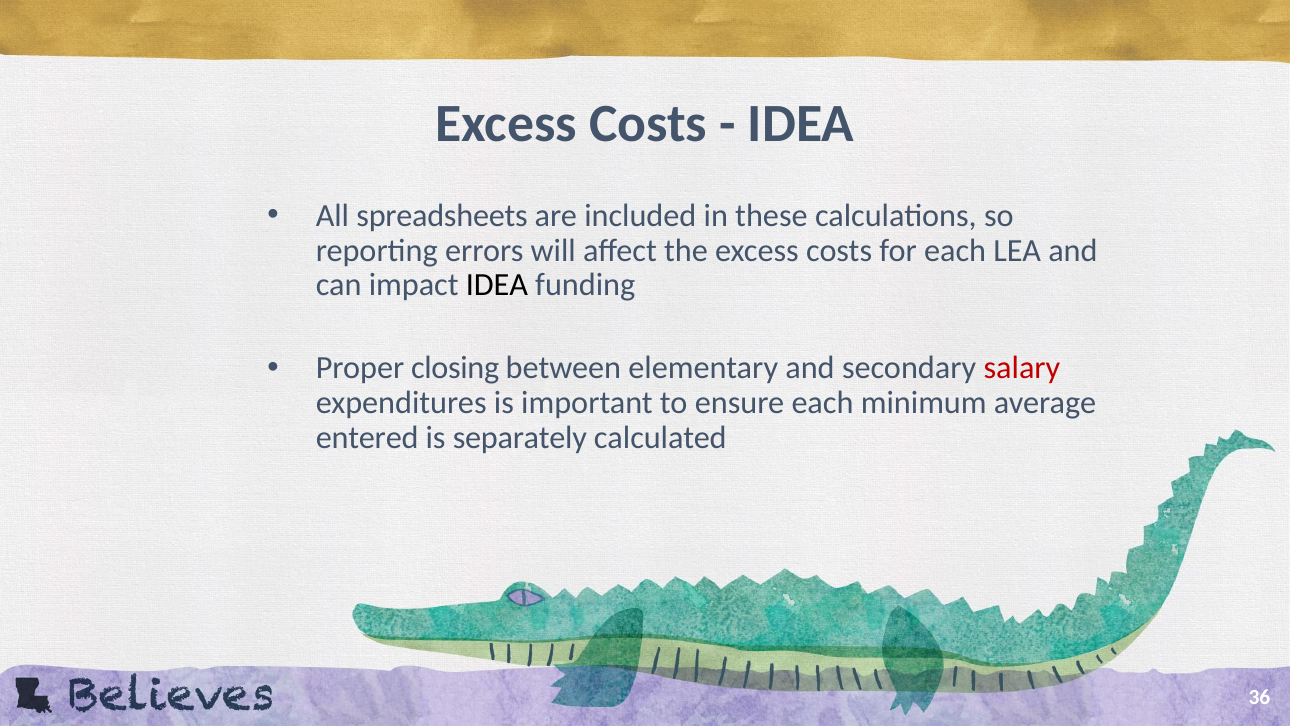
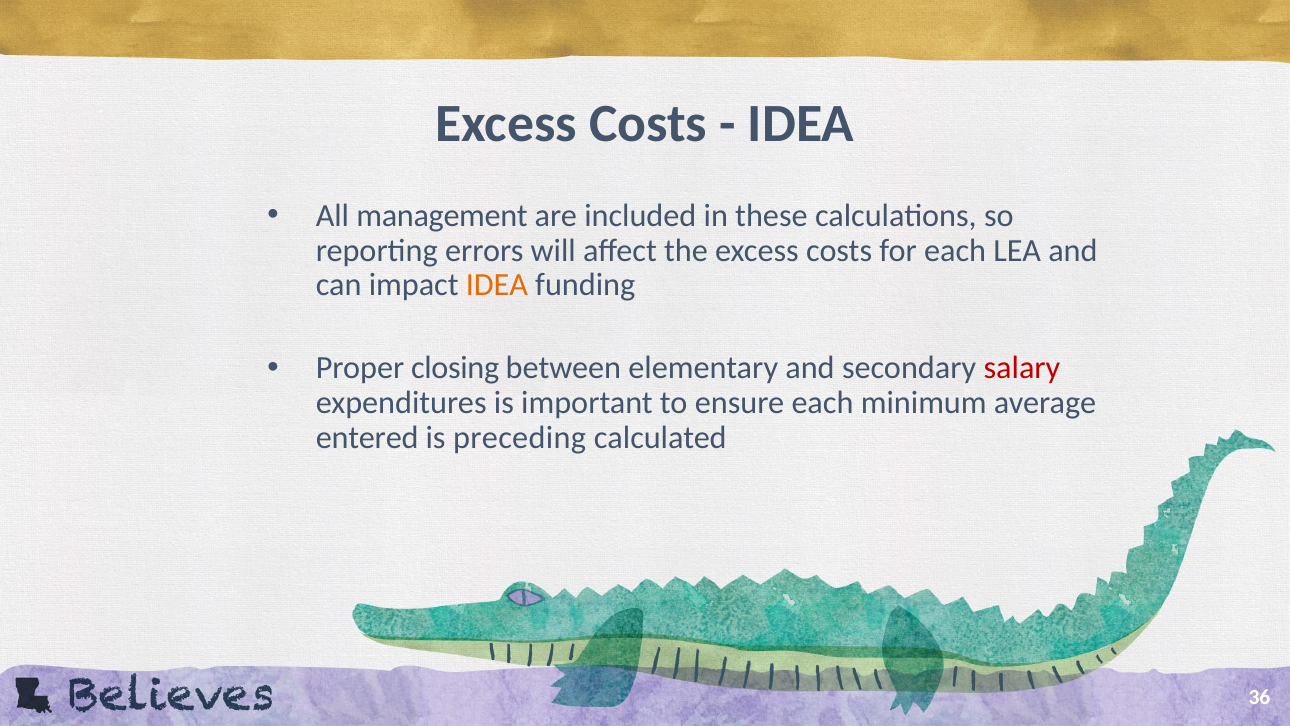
spreadsheets: spreadsheets -> management
IDEA at (497, 285) colour: black -> orange
separately: separately -> preceding
